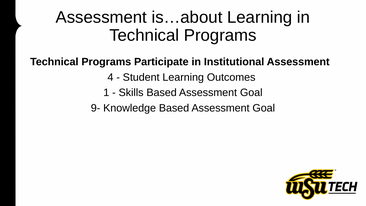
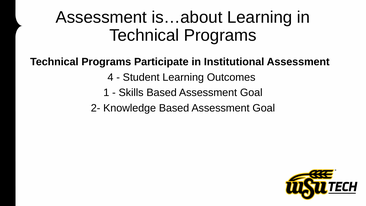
9-: 9- -> 2-
